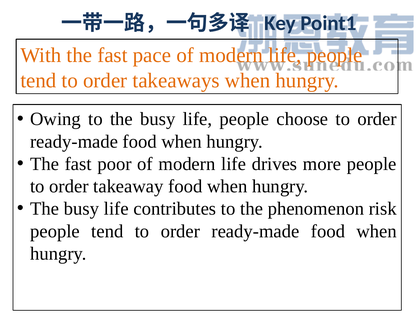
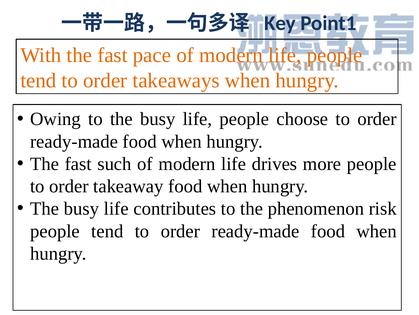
poor: poor -> such
